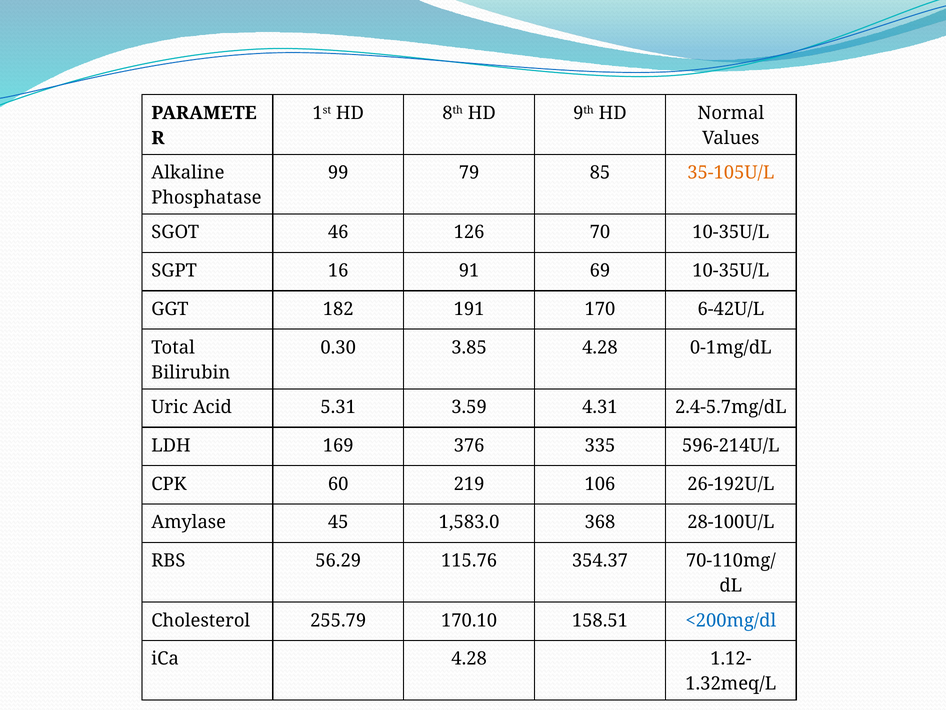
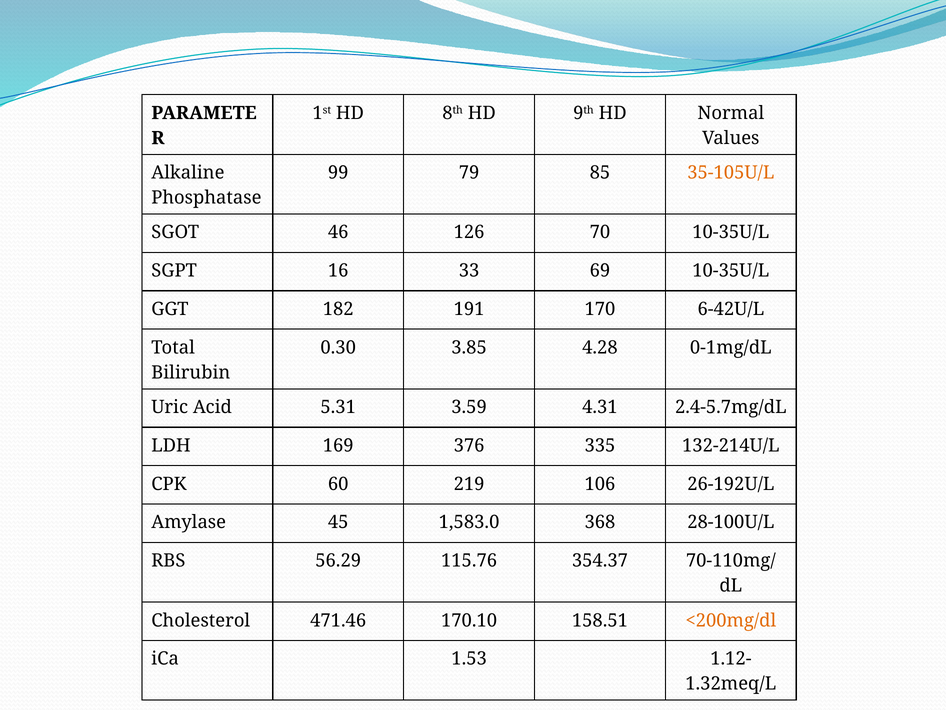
91: 91 -> 33
596-214U/L: 596-214U/L -> 132-214U/L
255.79: 255.79 -> 471.46
<200mg/dl colour: blue -> orange
iCa 4.28: 4.28 -> 1.53
